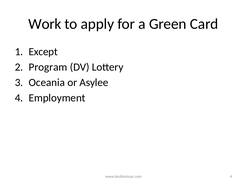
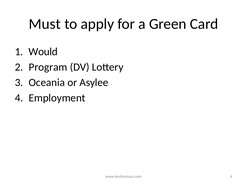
Work: Work -> Must
Except: Except -> Would
